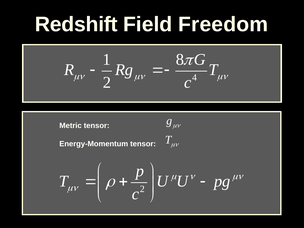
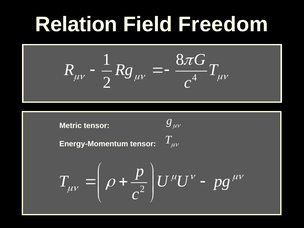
Redshift: Redshift -> Relation
